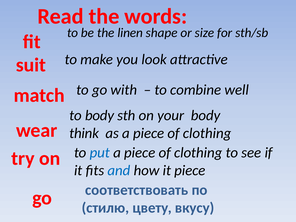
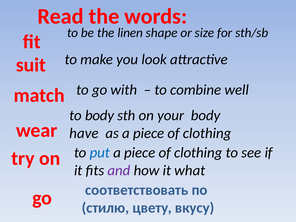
think: think -> have
and colour: blue -> purple
it piece: piece -> what
